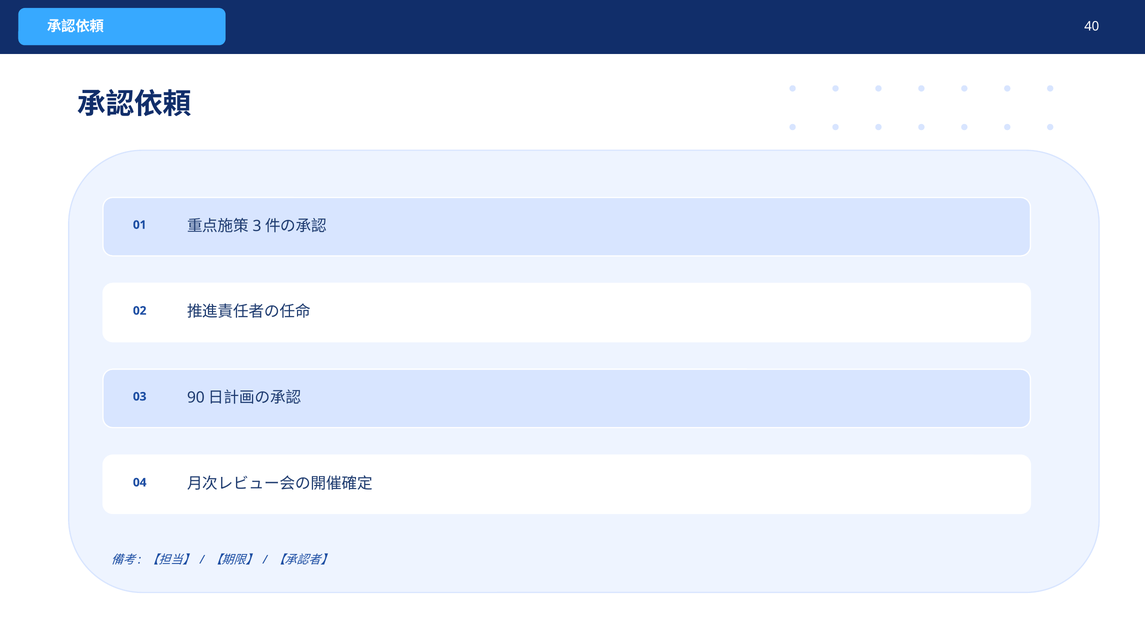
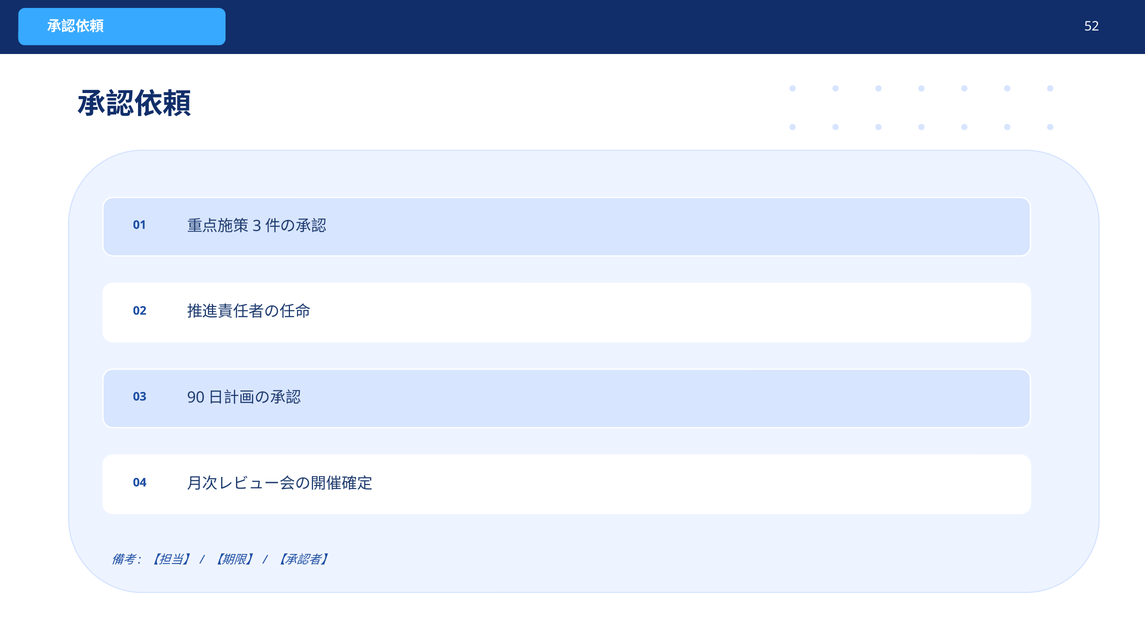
40: 40 -> 52
